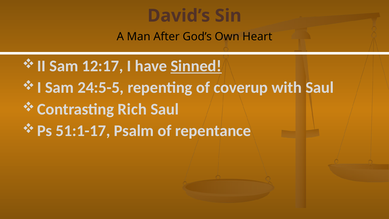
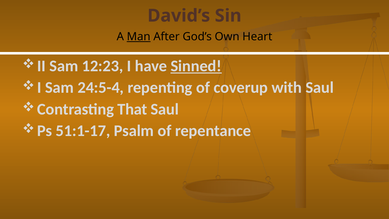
Man underline: none -> present
12:17: 12:17 -> 12:23
24:5-5: 24:5-5 -> 24:5-4
Rich: Rich -> That
